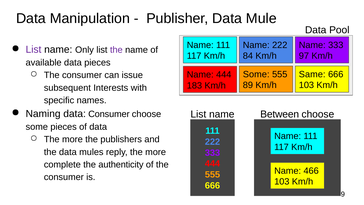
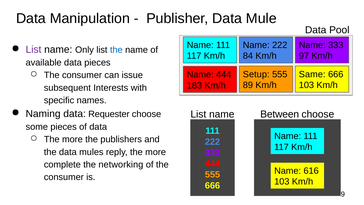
the at (116, 50) colour: purple -> blue
Some at (256, 74): Some -> Setup
data Consumer: Consumer -> Requester
authenticity: authenticity -> networking
466: 466 -> 616
